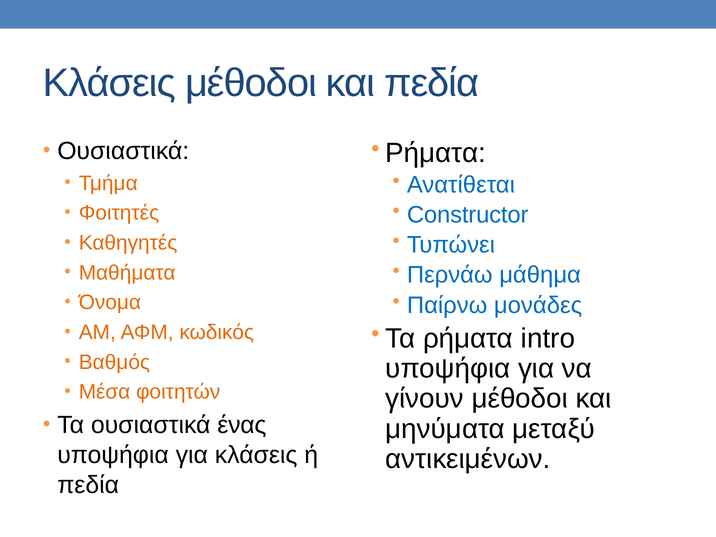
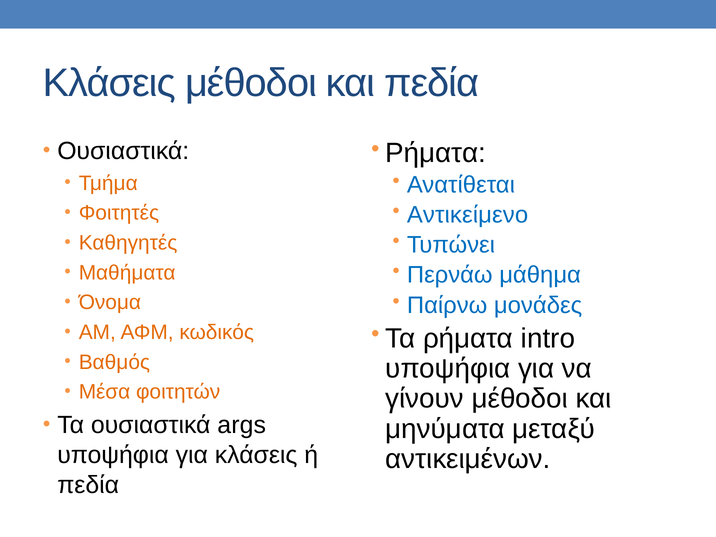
Constructor: Constructor -> Αντικείμενο
ένας: ένας -> args
